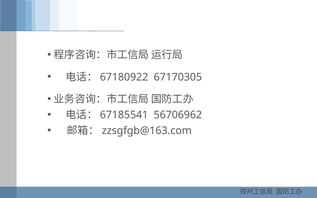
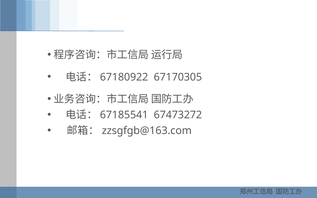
56706962: 56706962 -> 67473272
